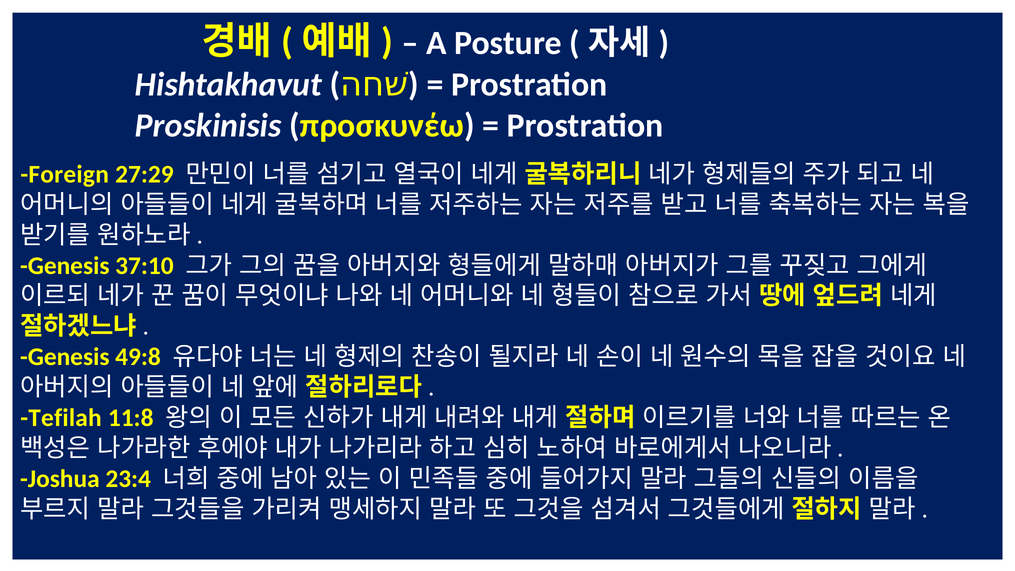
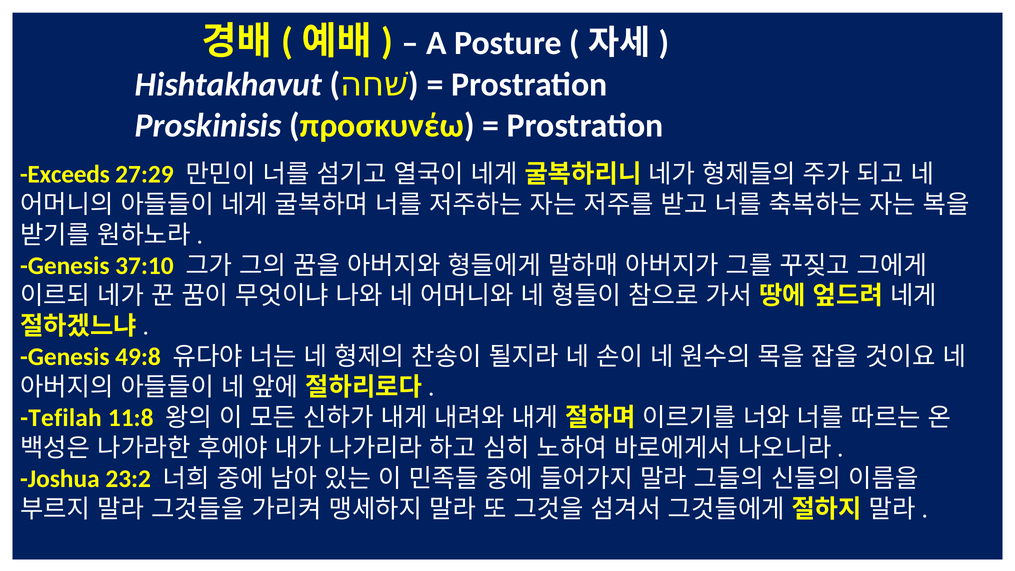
Foreign: Foreign -> Exceeds
23:4: 23:4 -> 23:2
